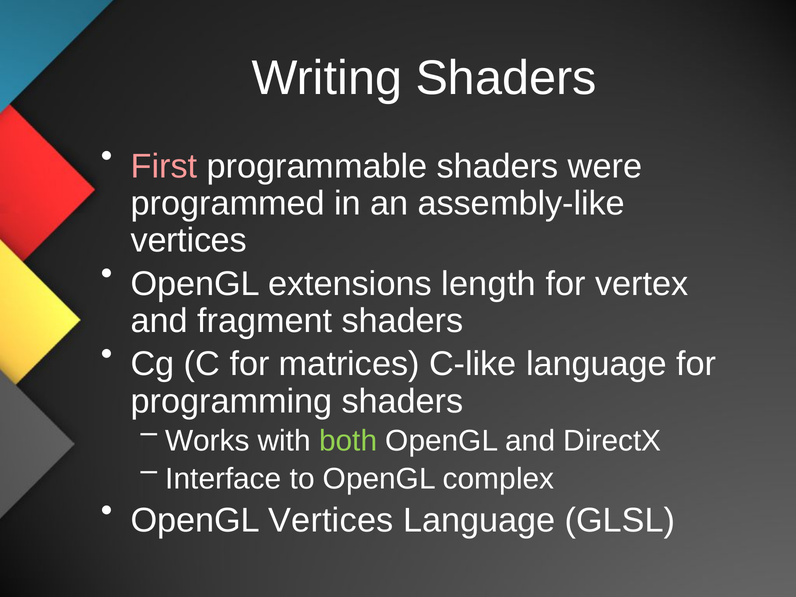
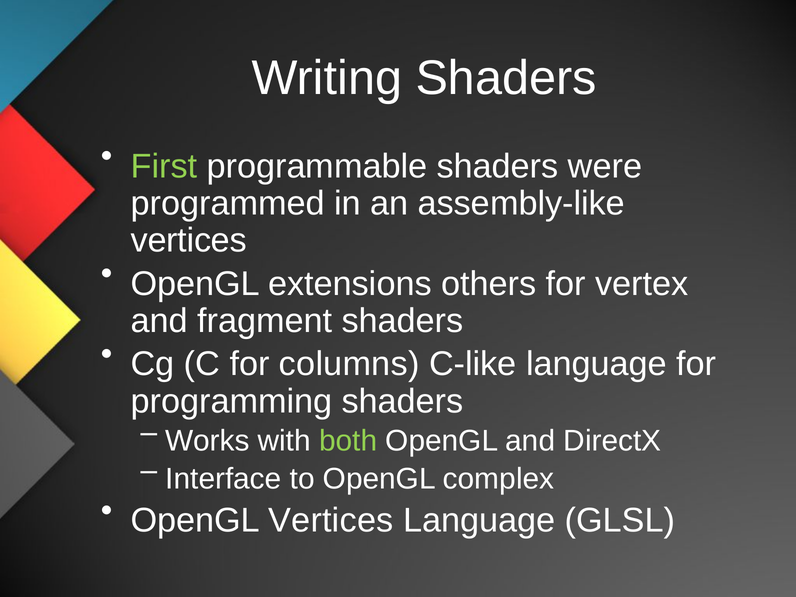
First colour: pink -> light green
length: length -> others
matrices: matrices -> columns
